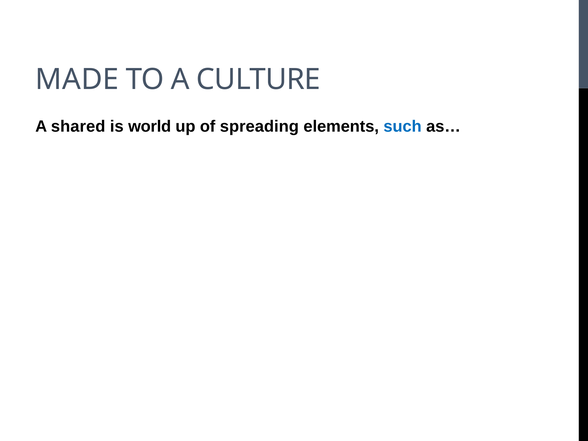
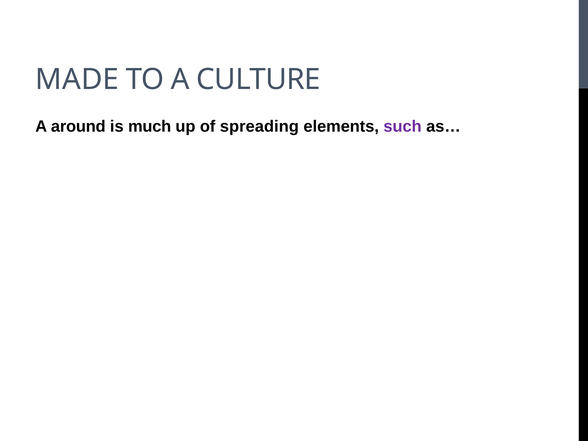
shared: shared -> around
world: world -> much
such colour: blue -> purple
